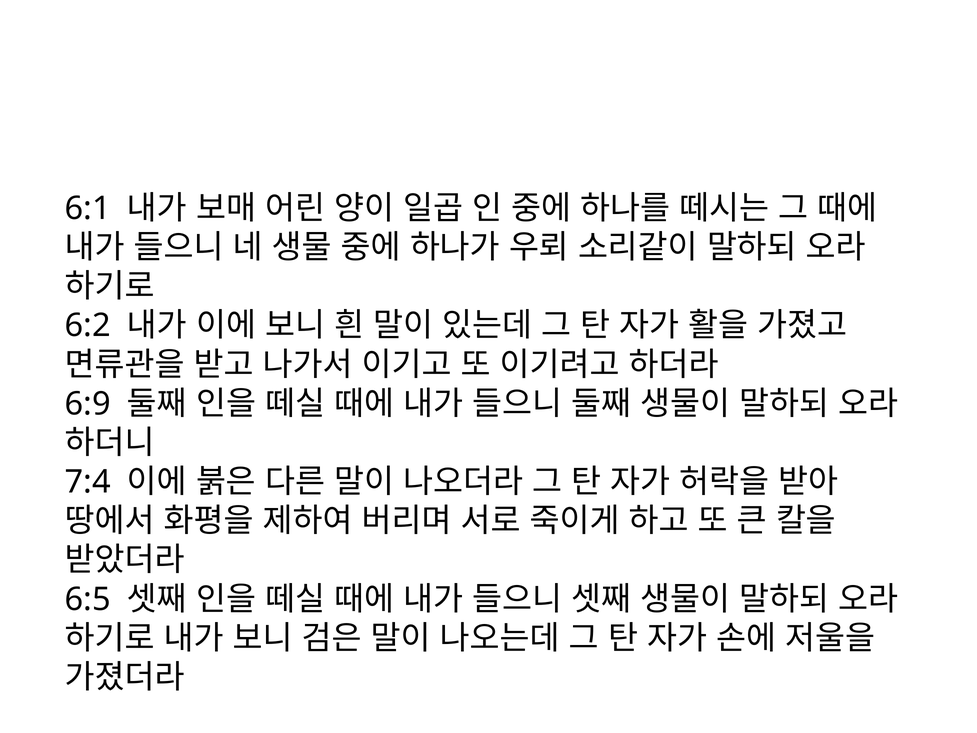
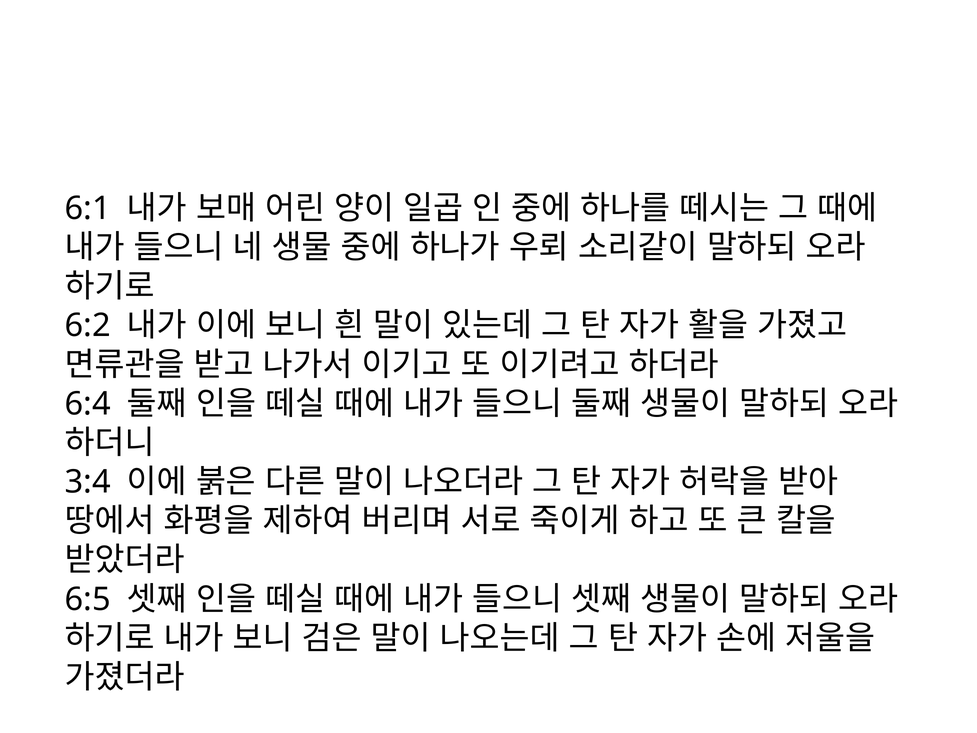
6:9: 6:9 -> 6:4
7:4: 7:4 -> 3:4
